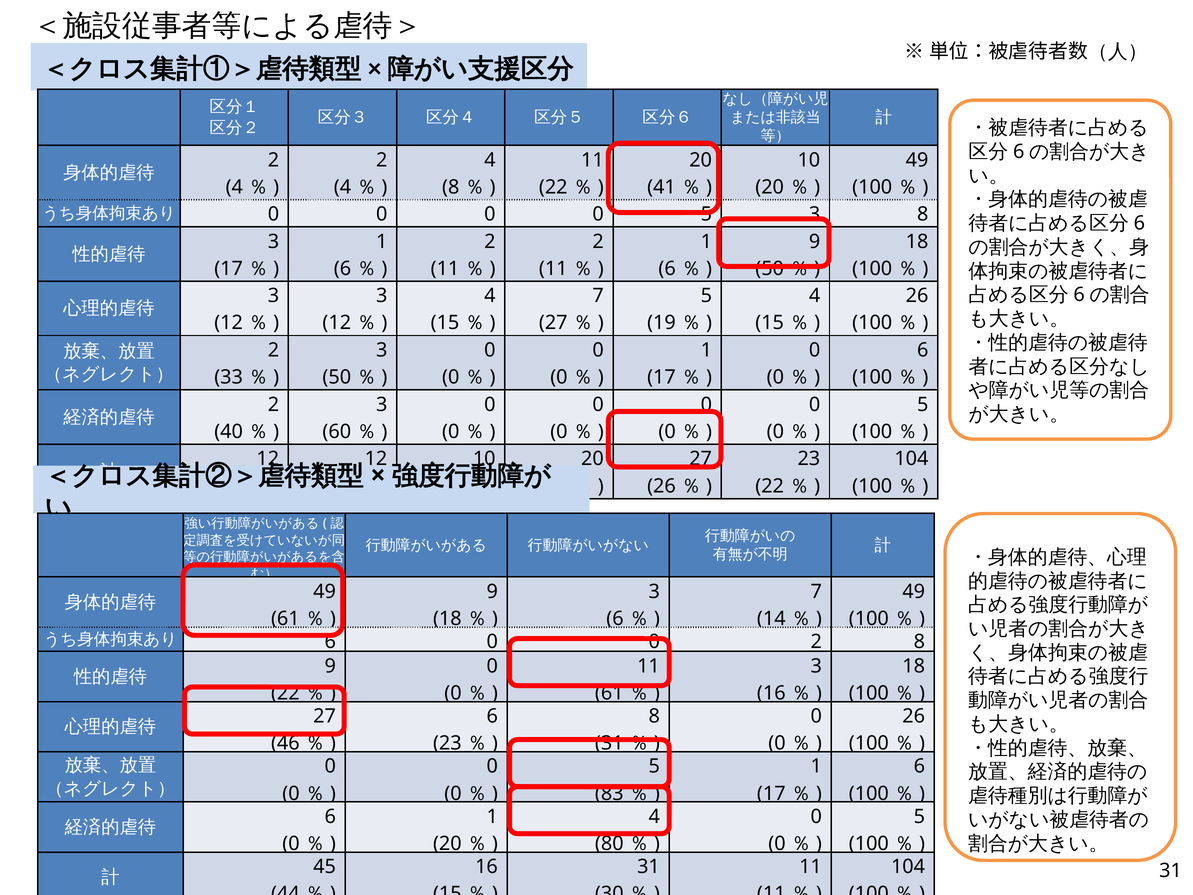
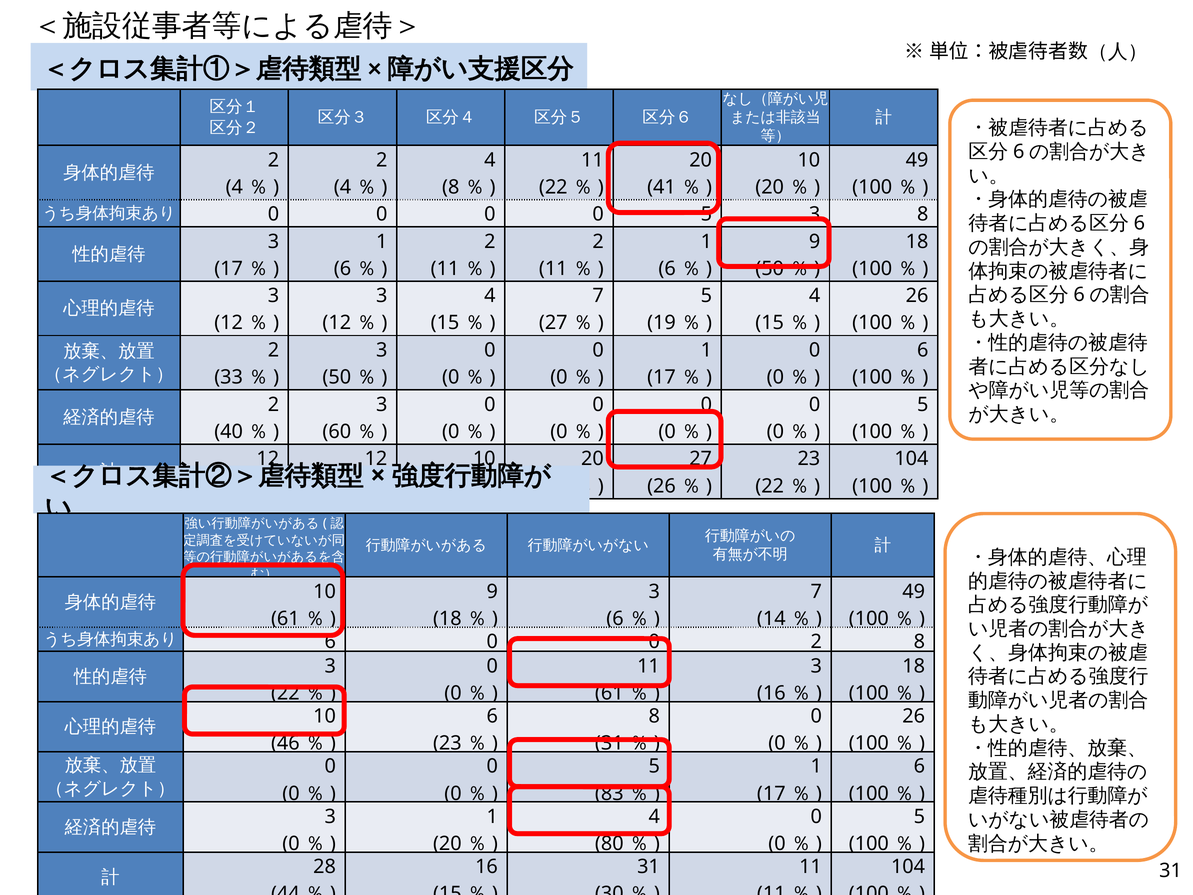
49 at (325, 591): 49 -> 10
9 at (330, 666): 9 -> 3
27 at (325, 716): 27 -> 10
6 at (330, 816): 6 -> 3
45: 45 -> 28
